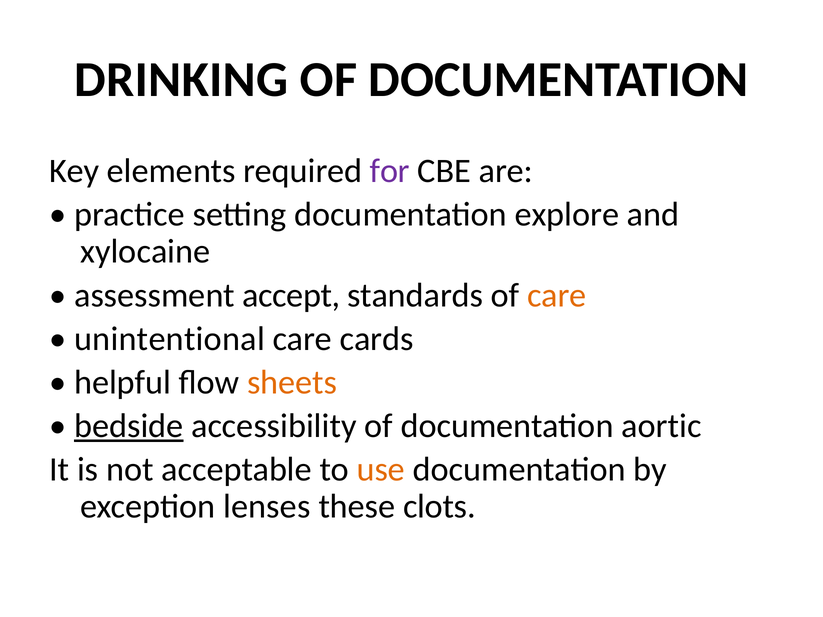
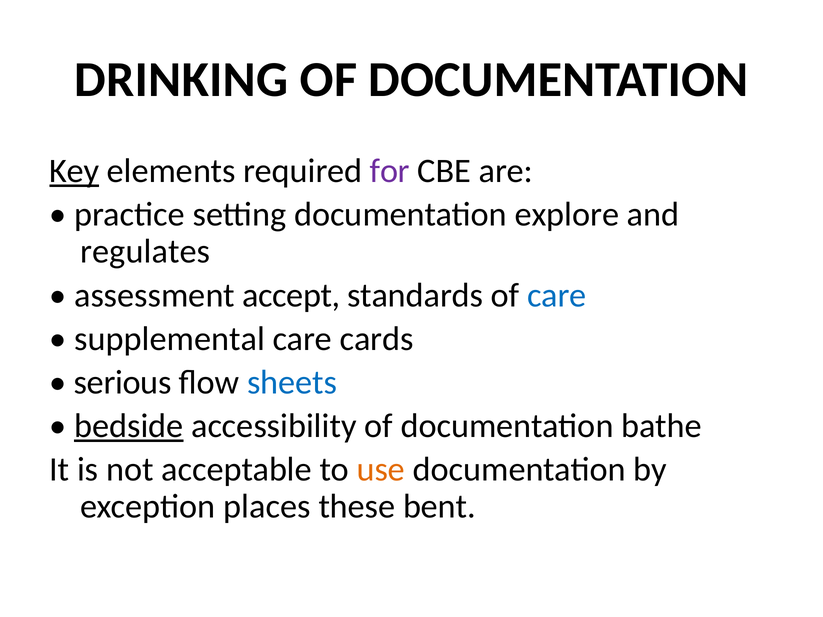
Key underline: none -> present
xylocaine: xylocaine -> regulates
care at (557, 295) colour: orange -> blue
unintentional: unintentional -> supplemental
helpful: helpful -> serious
sheets colour: orange -> blue
aortic: aortic -> bathe
lenses: lenses -> places
clots: clots -> bent
